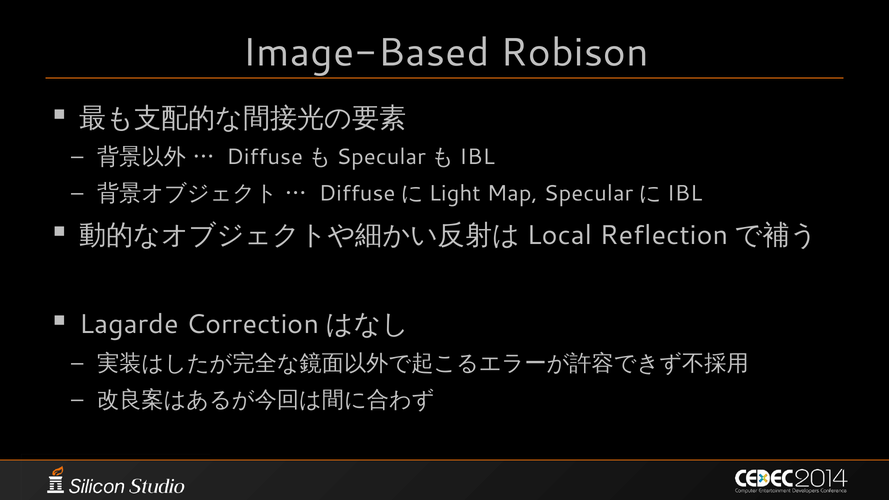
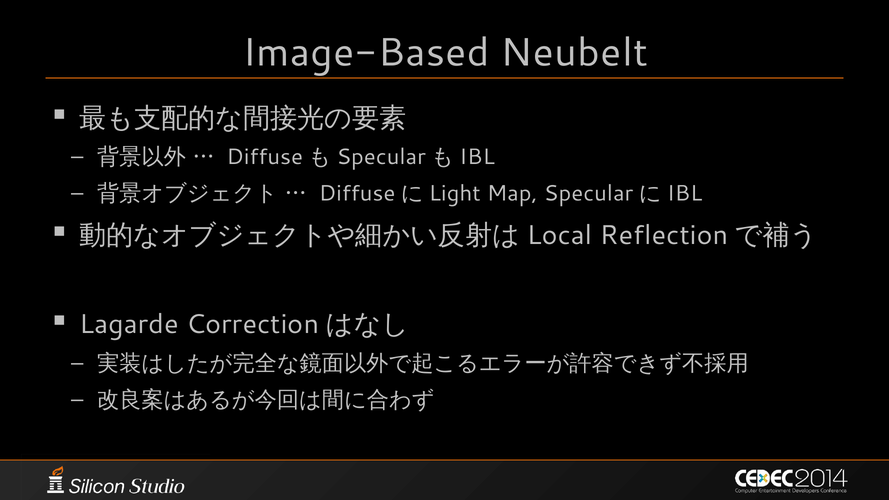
Robison: Robison -> Neubelt
